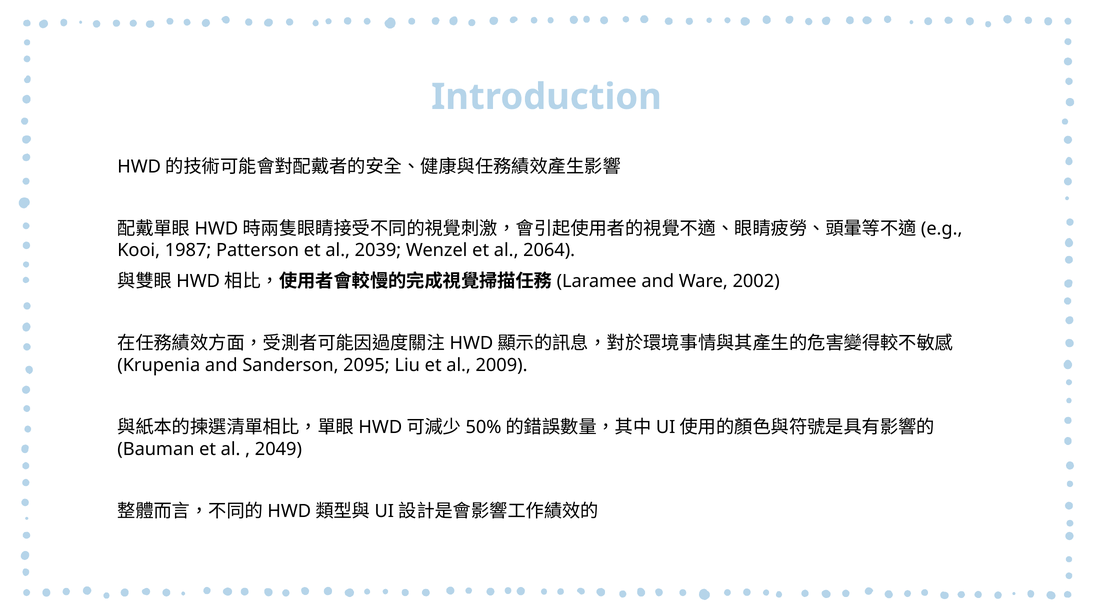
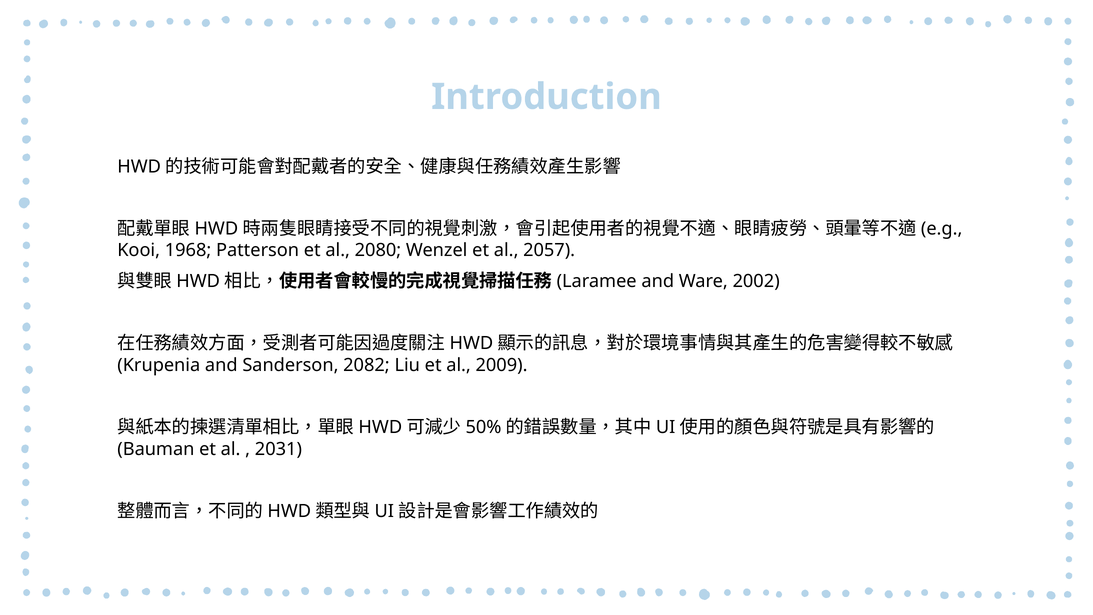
1987: 1987 -> 1968
2039: 2039 -> 2080
2064: 2064 -> 2057
2095: 2095 -> 2082
2049: 2049 -> 2031
